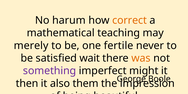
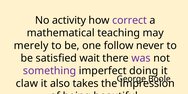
harum: harum -> activity
correct colour: orange -> purple
fertile: fertile -> follow
was colour: orange -> purple
might: might -> doing
then: then -> claw
them: them -> takes
